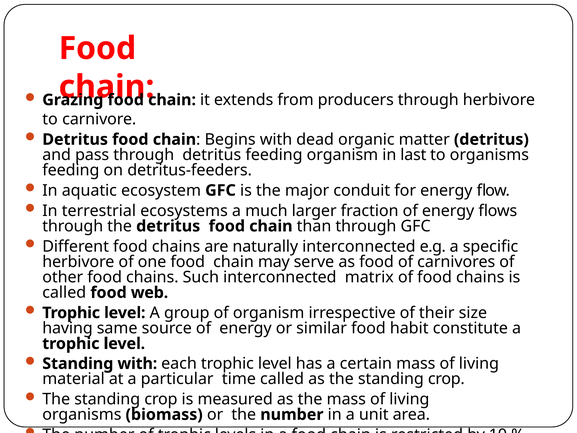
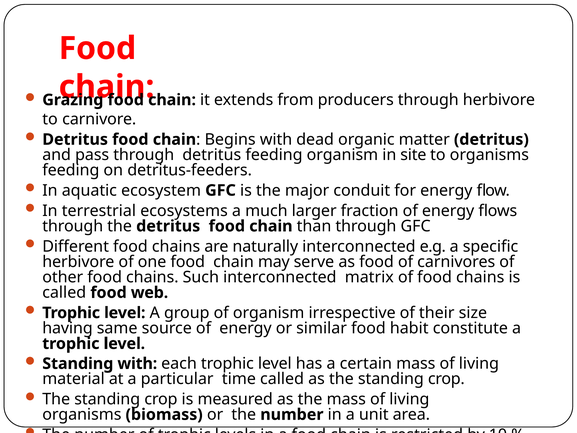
in last: last -> site
